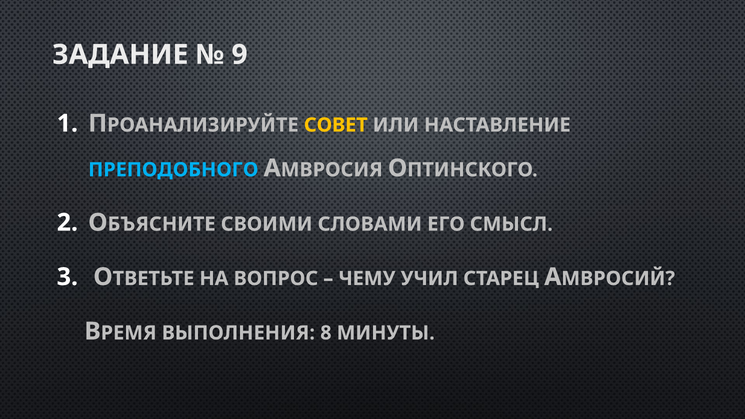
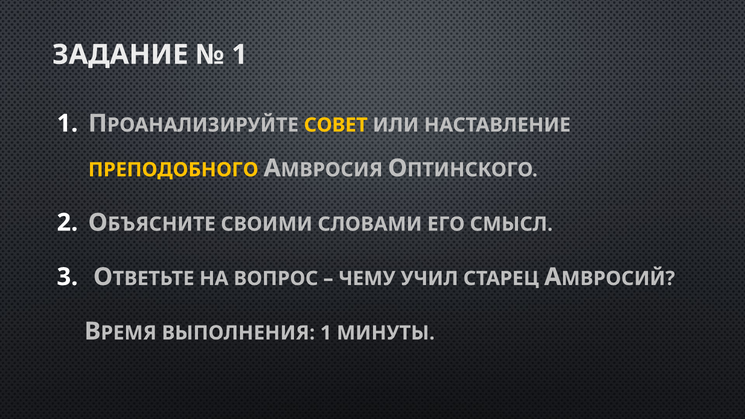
9 at (240, 55): 9 -> 1
ПРЕПОДОБНОГО colour: light blue -> yellow
ВЫПОЛНЕНИЯ 8: 8 -> 1
